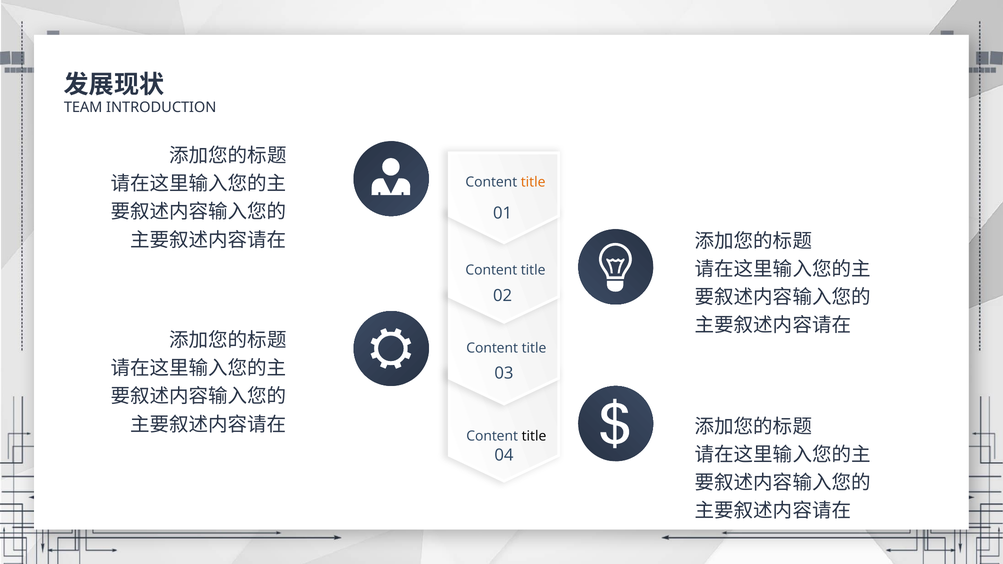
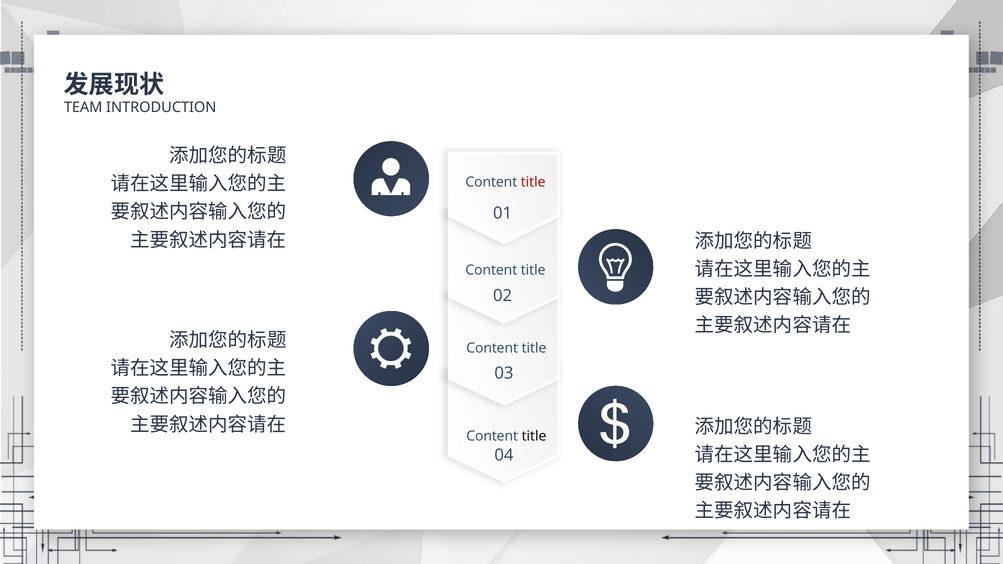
title at (533, 182) colour: orange -> red
